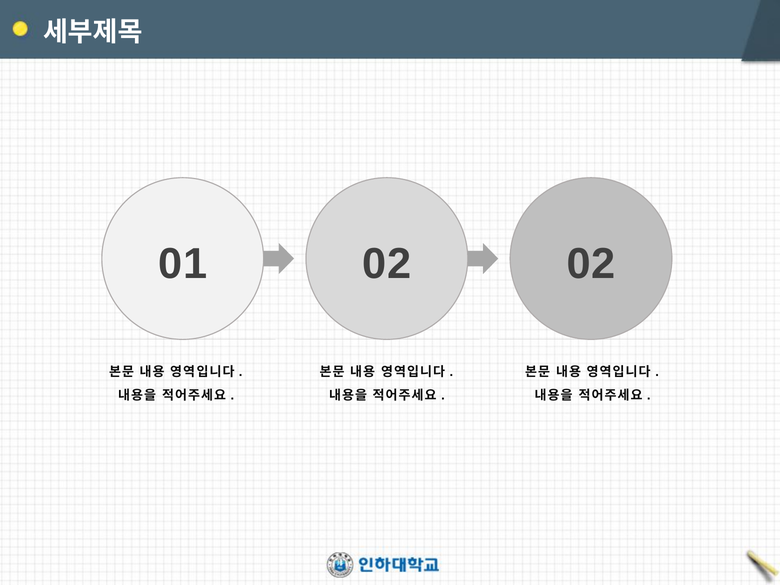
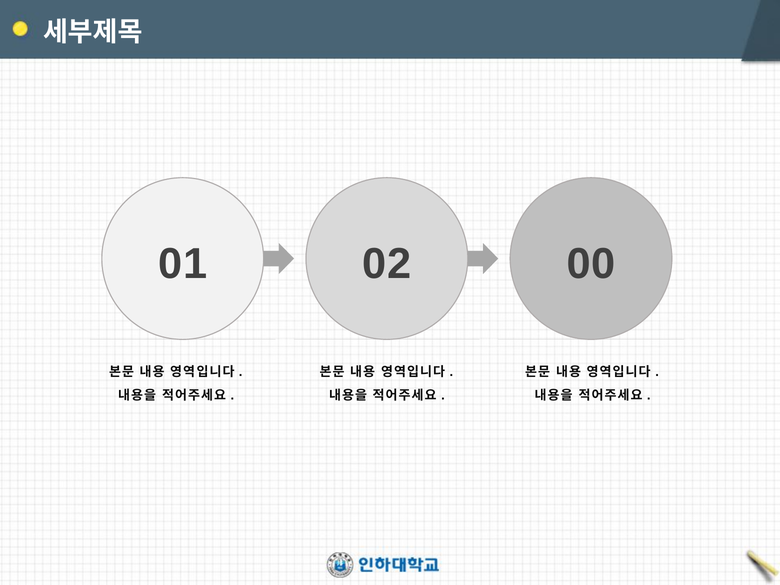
02 02: 02 -> 00
